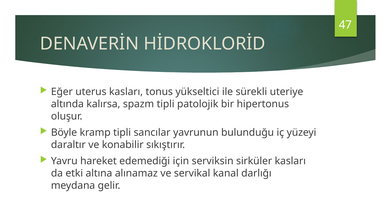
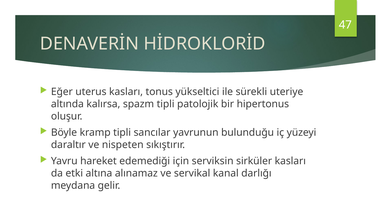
konabilir: konabilir -> nispeten
